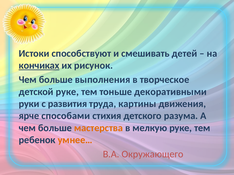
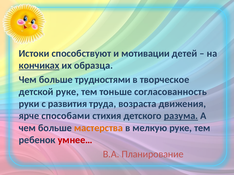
смешивать: смешивать -> мотивации
рисунок: рисунок -> образца
выполнения: выполнения -> трудностями
декоративными: декоративными -> согласованность
картины: картины -> возраста
разума underline: none -> present
умнее… colour: orange -> red
Окружающего: Окружающего -> Планирование
